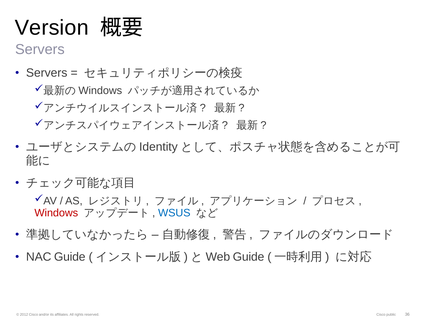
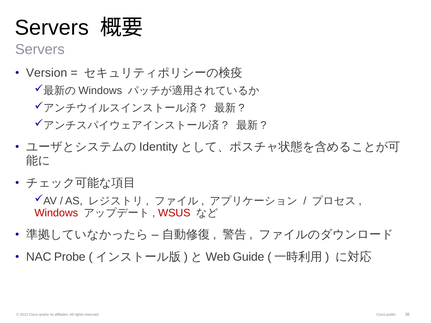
Version at (52, 28): Version -> Servers
Servers at (47, 73): Servers -> Version
WSUS colour: blue -> red
NAC Guide: Guide -> Probe
